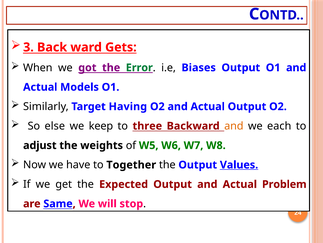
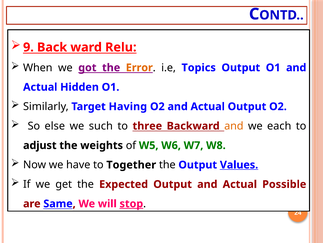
3: 3 -> 9
Gets: Gets -> Relu
Error colour: green -> orange
Biases: Biases -> Topics
Models: Models -> Hidden
keep: keep -> such
Problem: Problem -> Possible
stop underline: none -> present
